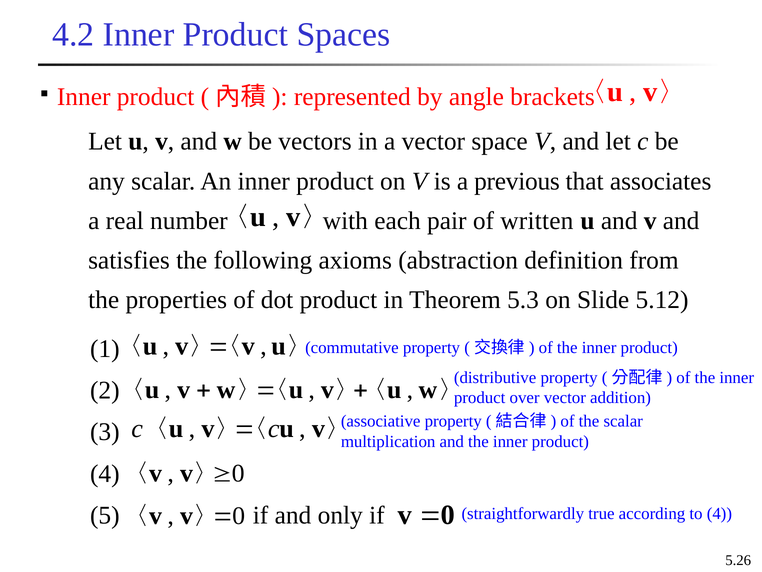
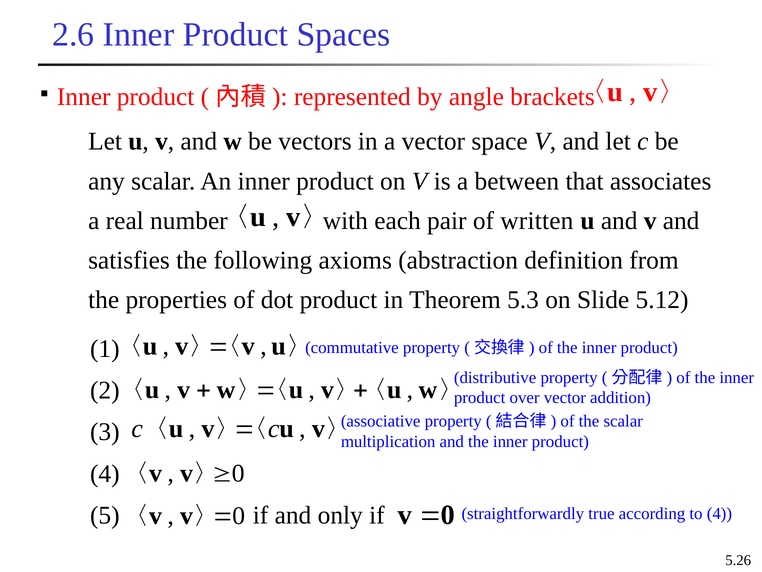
4.2: 4.2 -> 2.6
previous: previous -> between
